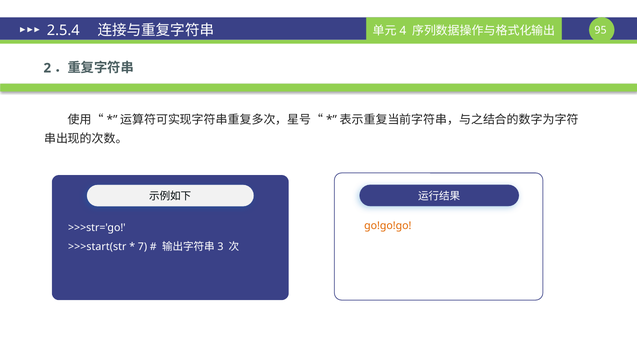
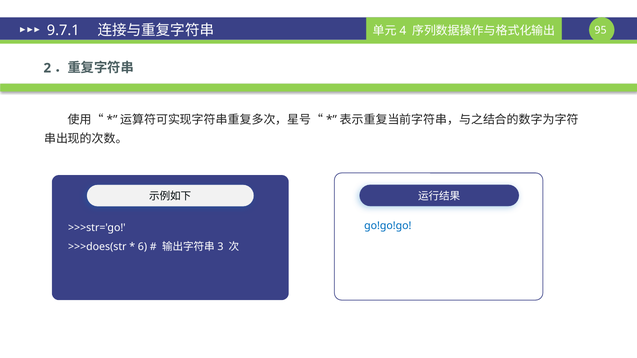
2.5.4: 2.5.4 -> 9.7.1
go!go!go colour: orange -> blue
>>>start(str: >>>start(str -> >>>does(str
7: 7 -> 6
